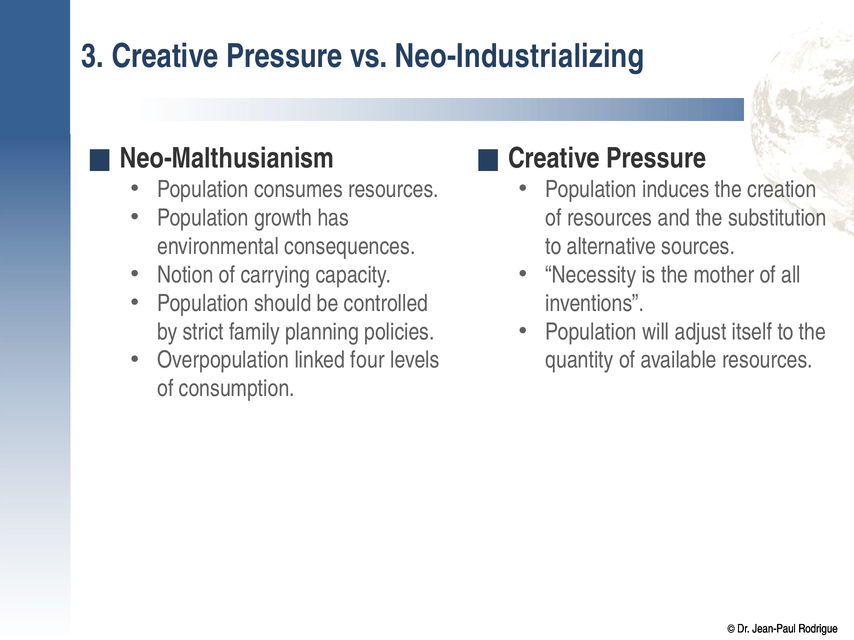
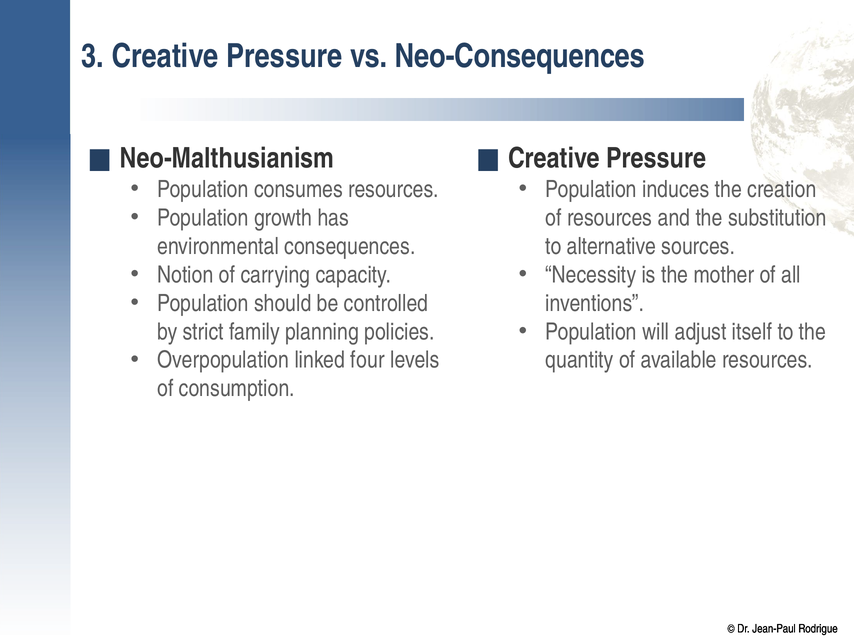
Neo-Industrializing: Neo-Industrializing -> Neo-Consequences
